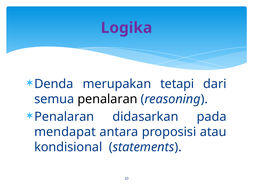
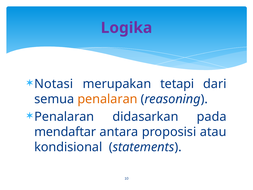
Denda: Denda -> Notasi
penalaran at (107, 99) colour: black -> orange
mendapat: mendapat -> mendaftar
